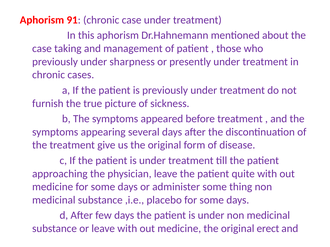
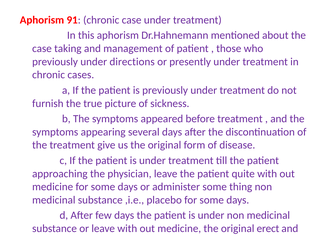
sharpness: sharpness -> directions
